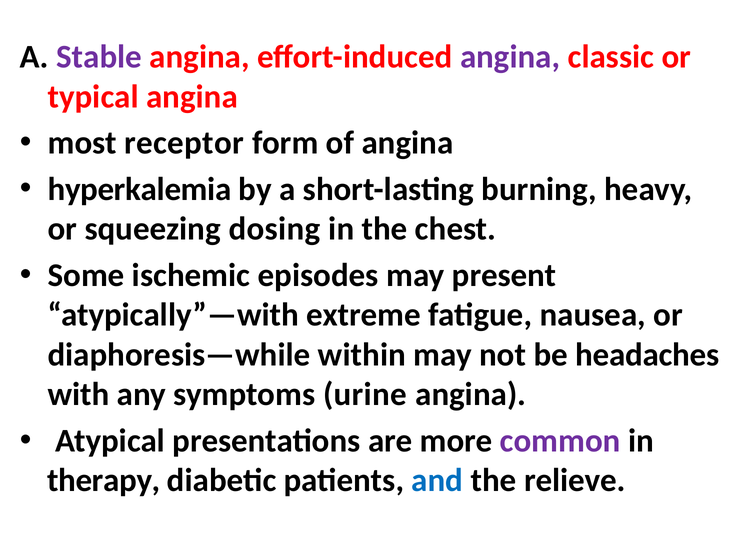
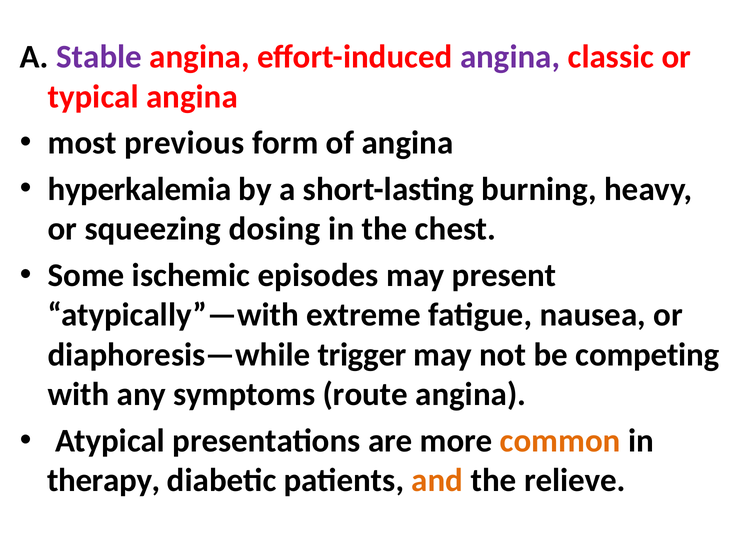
receptor: receptor -> previous
within: within -> trigger
headaches: headaches -> competing
urine: urine -> route
common colour: purple -> orange
and colour: blue -> orange
